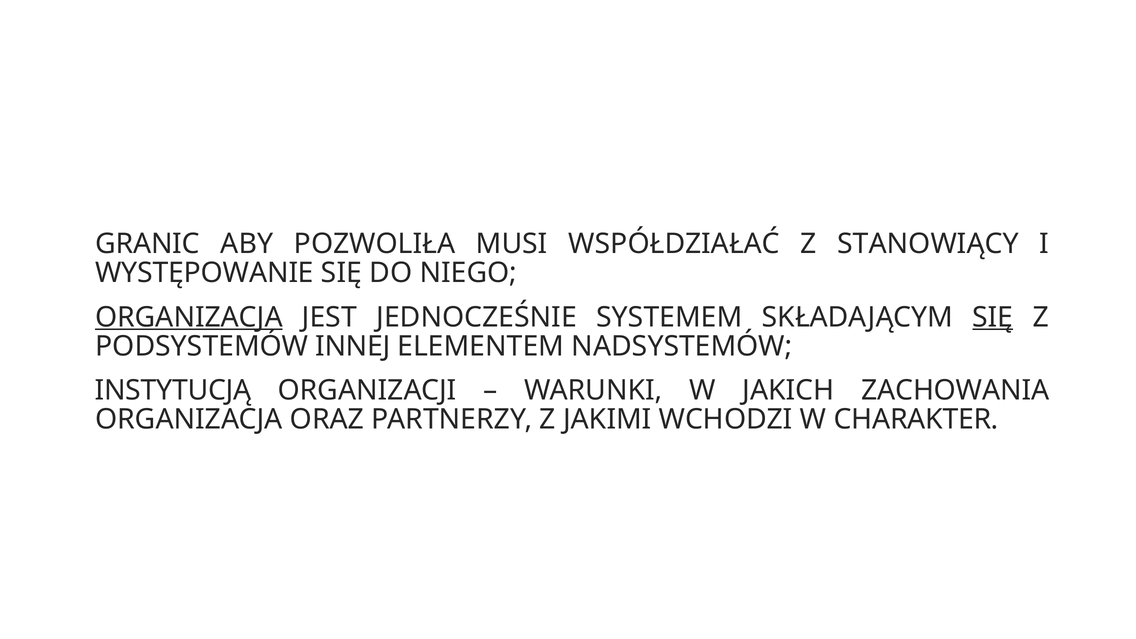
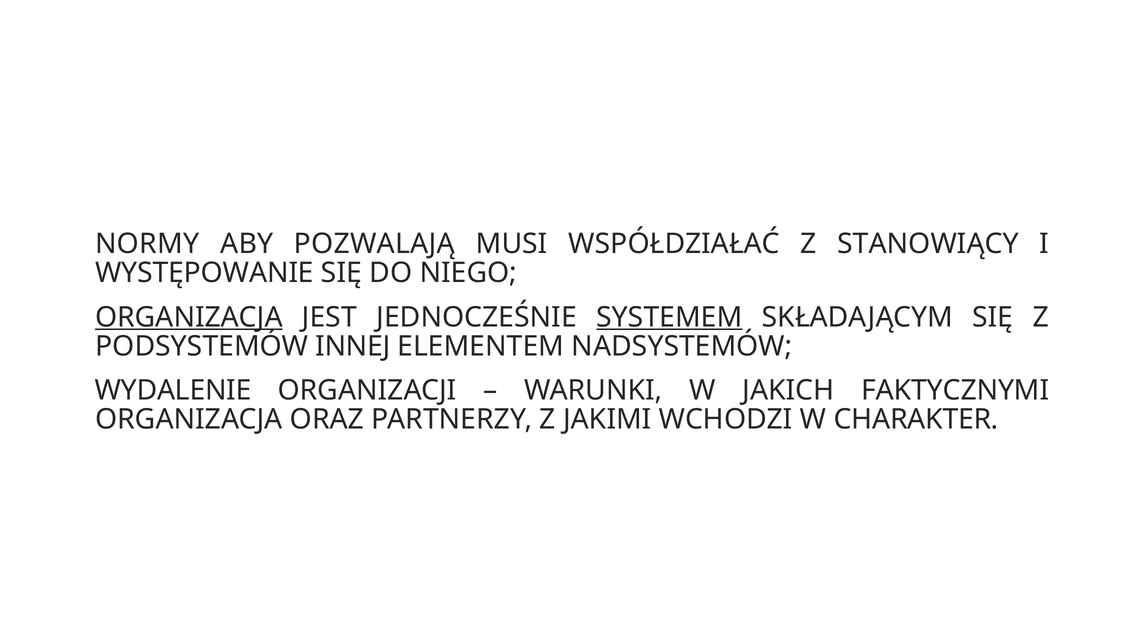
GRANIC: GRANIC -> NORMY
POZWOLIŁA: POZWOLIŁA -> POZWALAJĄ
SYSTEMEM underline: none -> present
SIĘ at (993, 317) underline: present -> none
INSTYTUCJĄ: INSTYTUCJĄ -> WYDALENIE
ZACHOWANIA: ZACHOWANIA -> FAKTYCZNYMI
